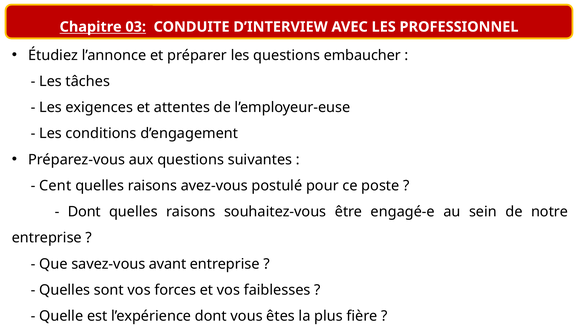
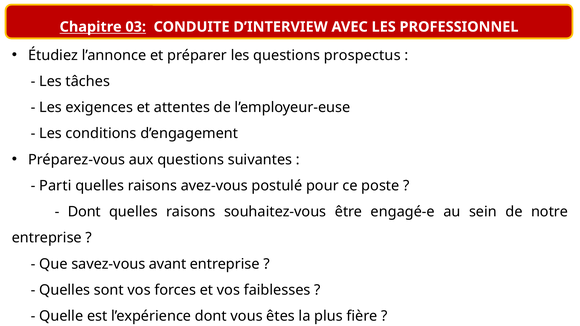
embaucher: embaucher -> prospectus
Cent: Cent -> Parti
